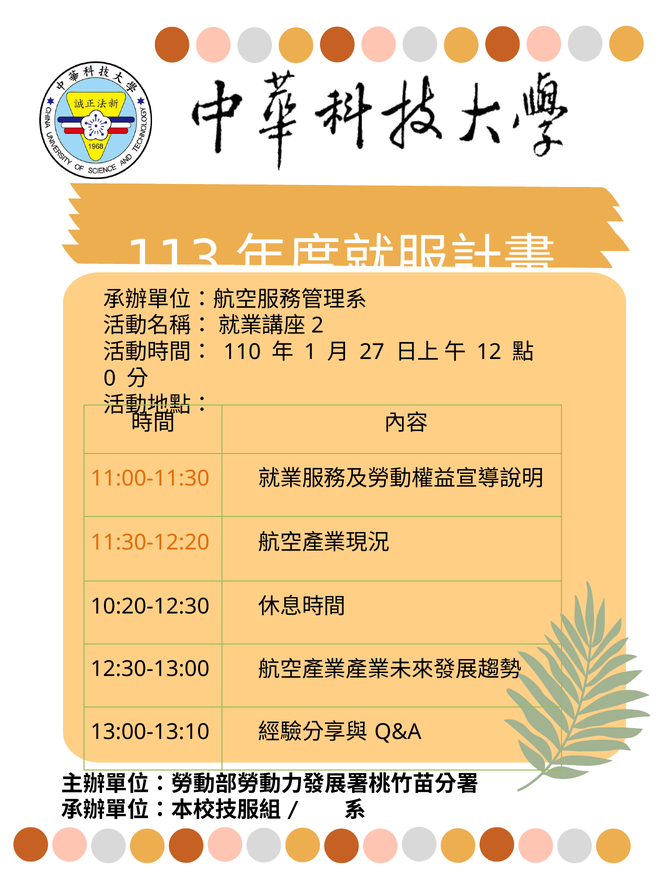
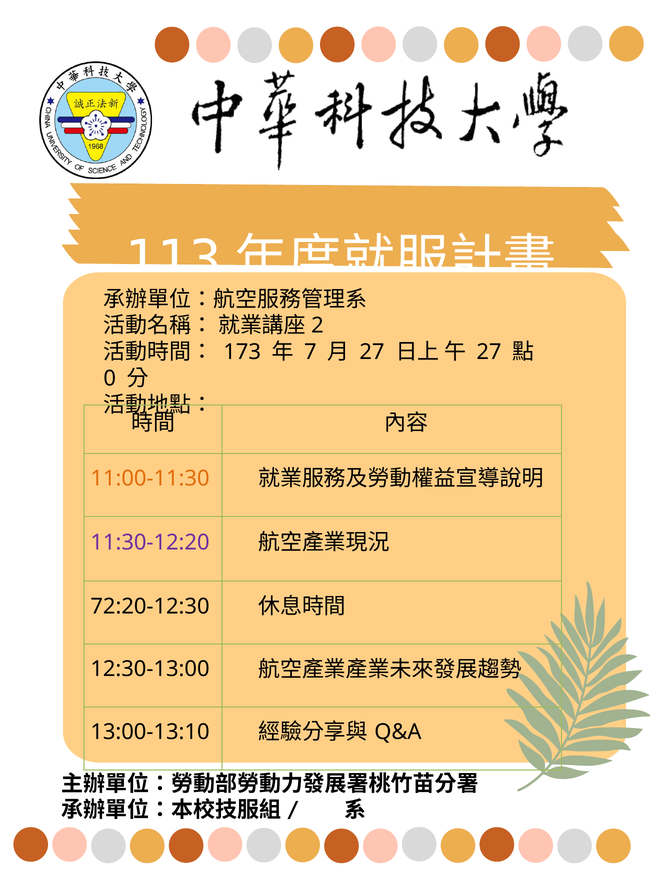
110: 110 -> 173
1: 1 -> 7
12 at (489, 352): 12 -> 27
11:30-12:20 colour: orange -> purple
10:20-12:30: 10:20-12:30 -> 72:20-12:30
